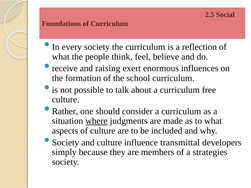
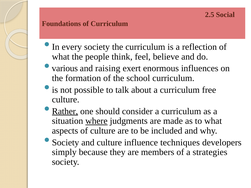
receive: receive -> various
Rather underline: none -> present
transmittal: transmittal -> techniques
